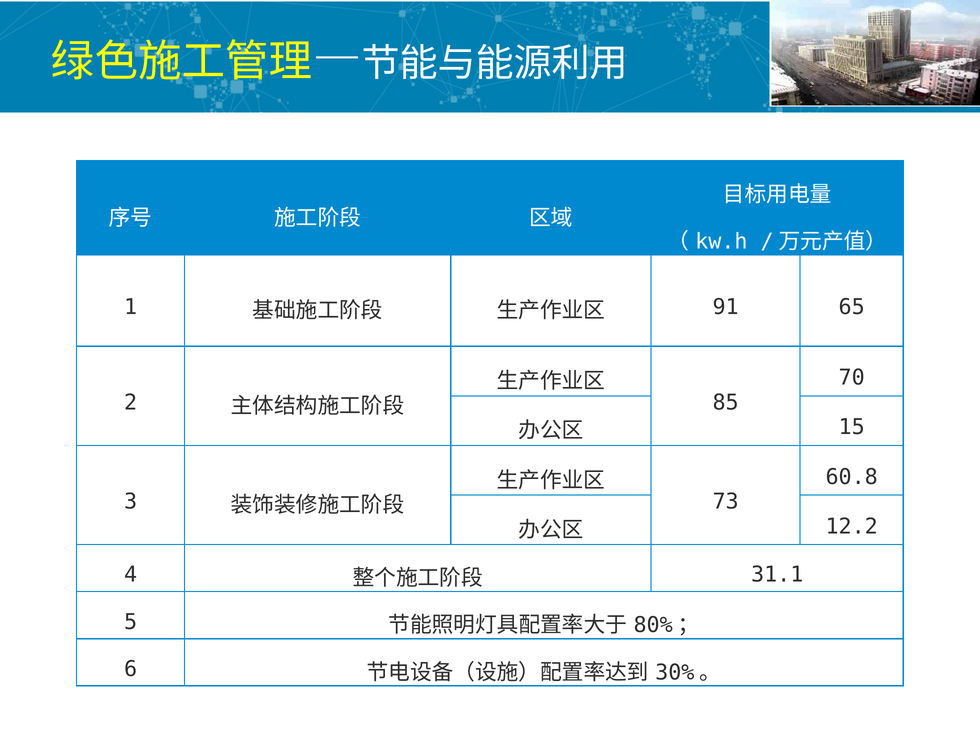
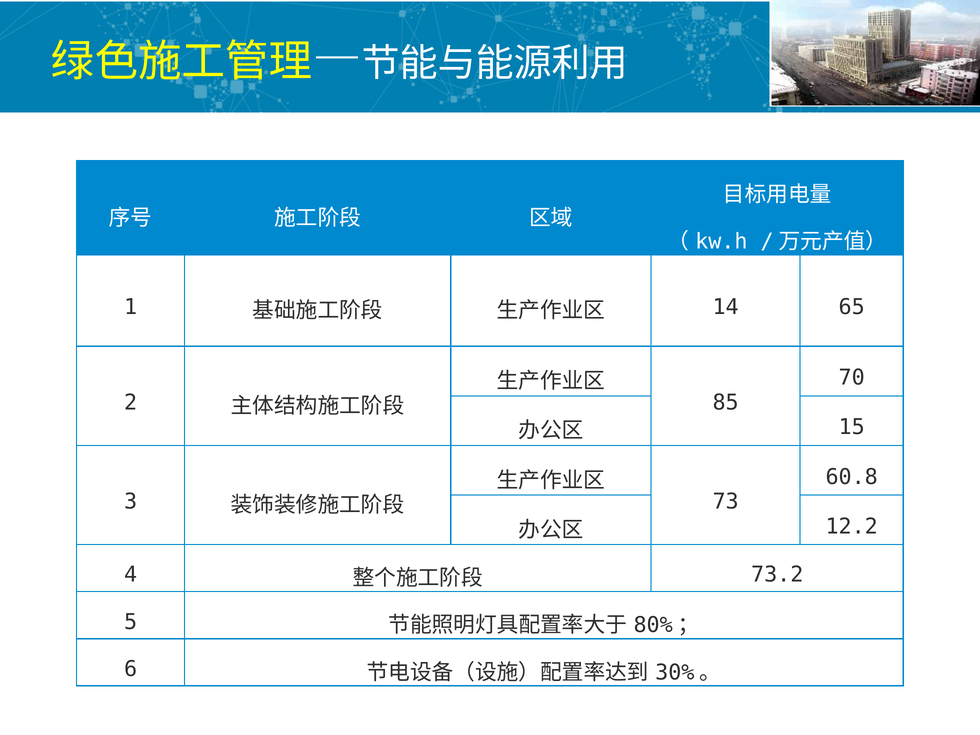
91: 91 -> 14
31.1: 31.1 -> 73.2
